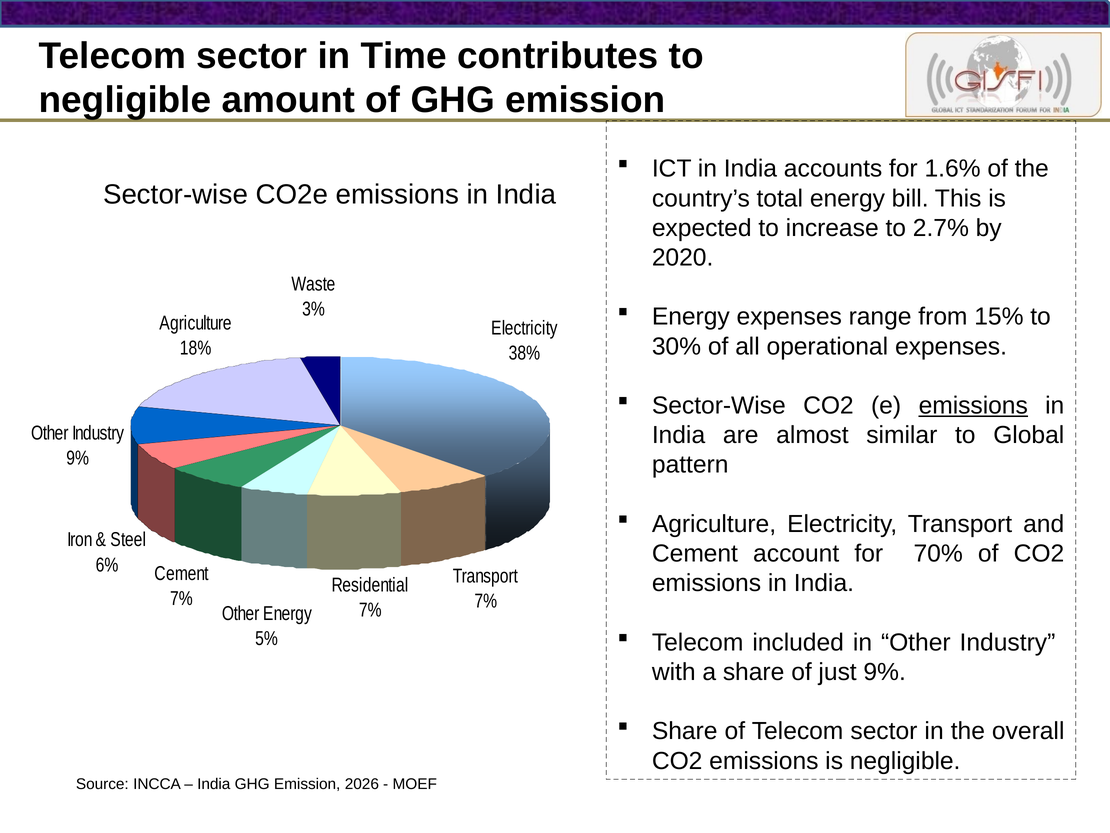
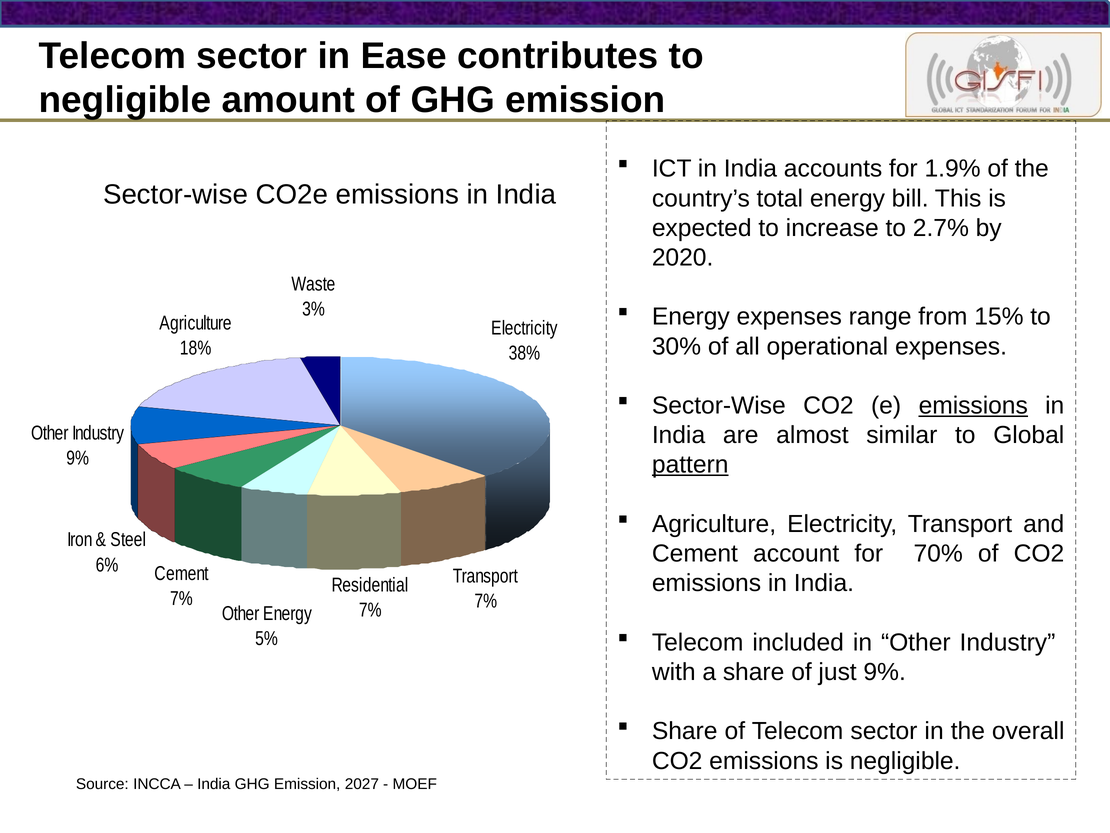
Time: Time -> Ease
1.6%: 1.6% -> 1.9%
pattern underline: none -> present
2026: 2026 -> 2027
